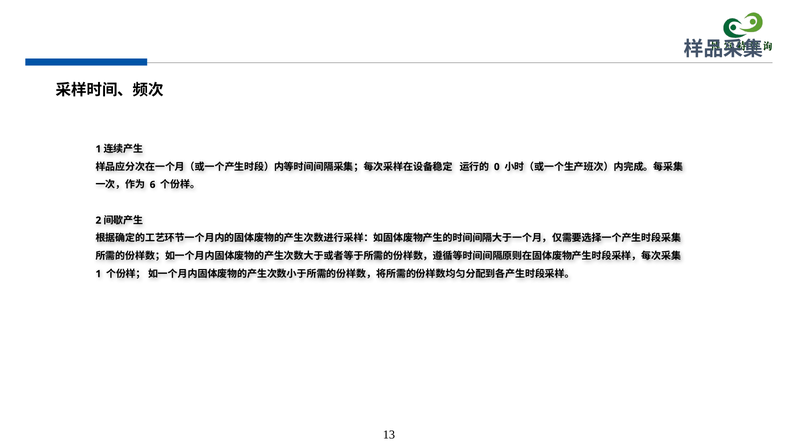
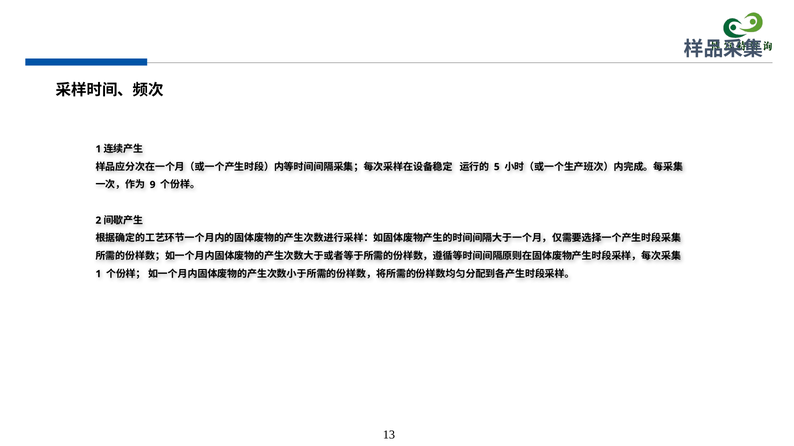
0: 0 -> 5
6: 6 -> 9
